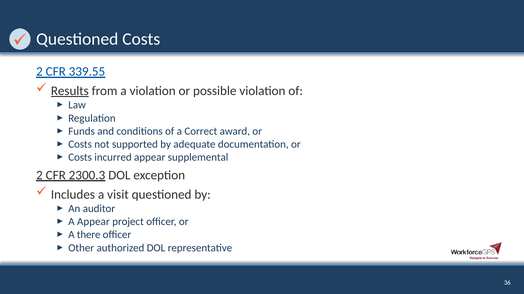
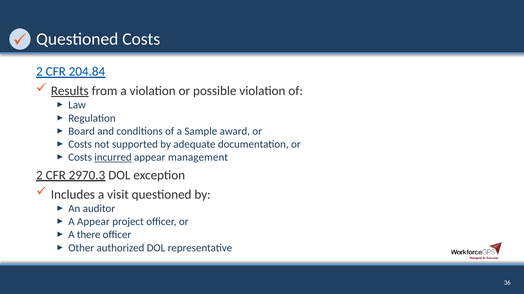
339.55: 339.55 -> 204.84
Funds: Funds -> Board
Correct: Correct -> Sample
incurred underline: none -> present
supplemental: supplemental -> management
2300.3: 2300.3 -> 2970.3
